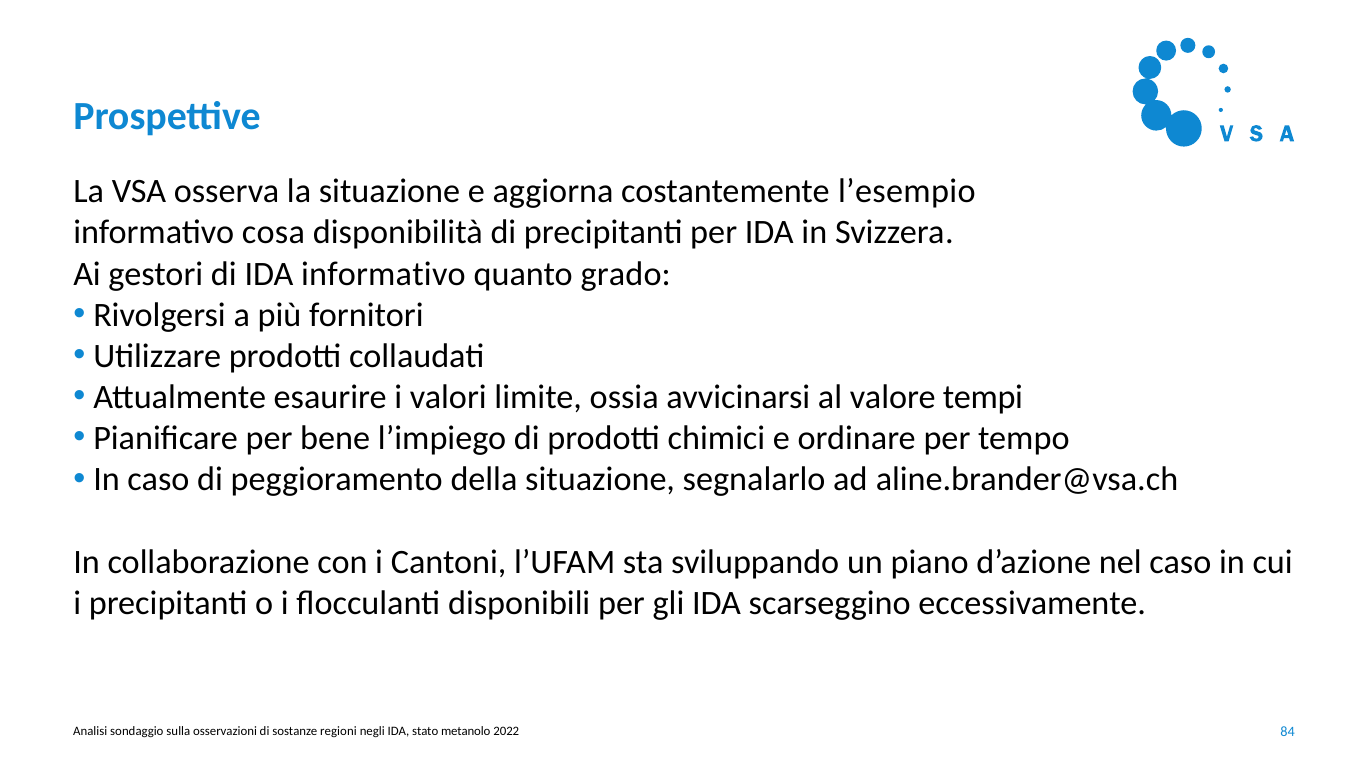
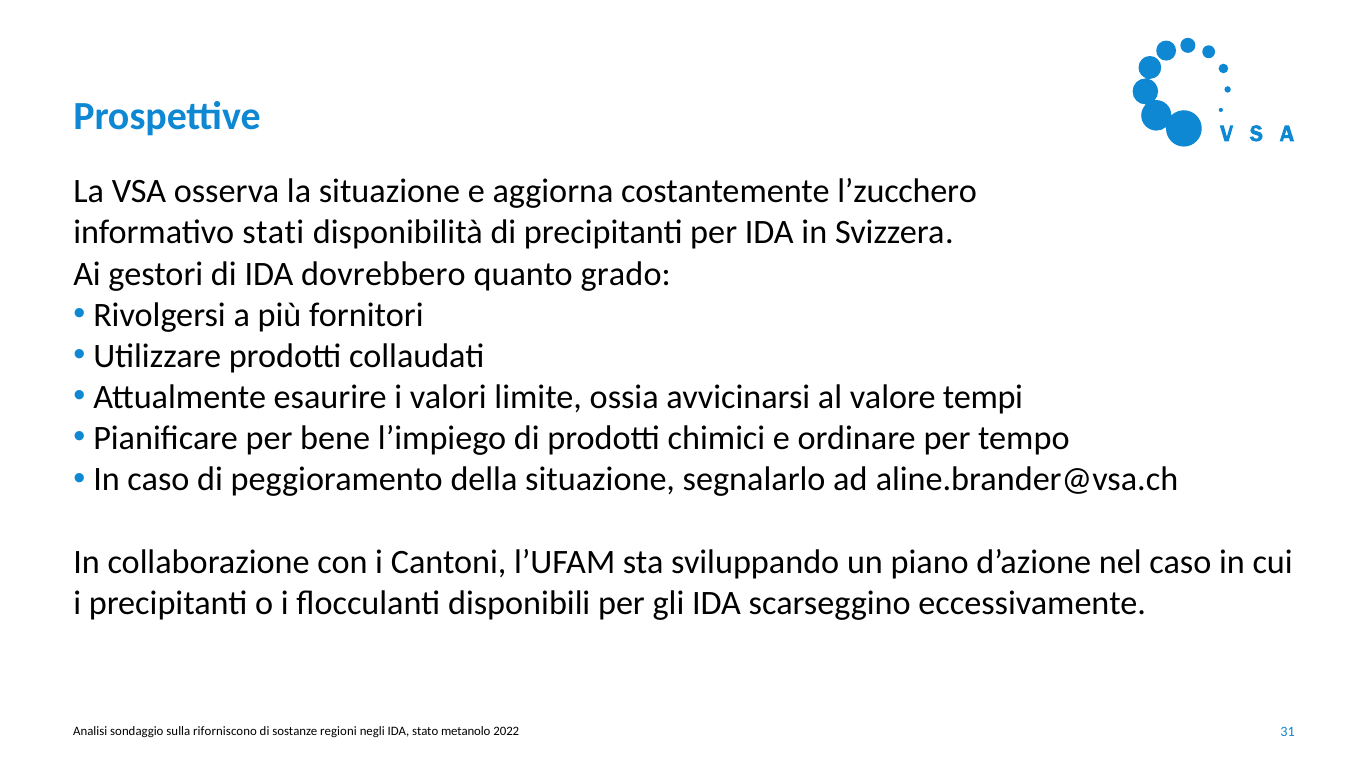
l’esempio: l’esempio -> l’zucchero
cosa: cosa -> stati
IDA informativo: informativo -> dovrebbero
osservazioni: osservazioni -> riforniscono
84: 84 -> 31
